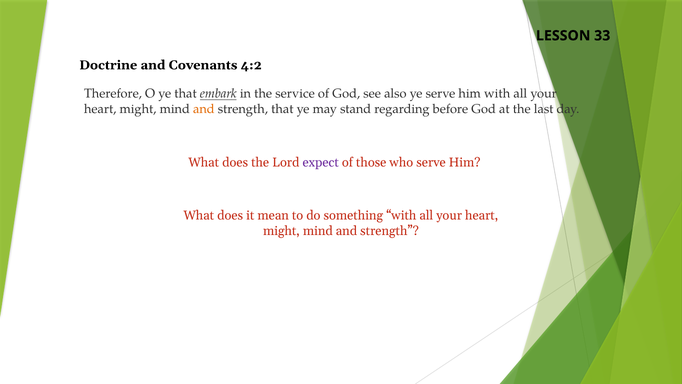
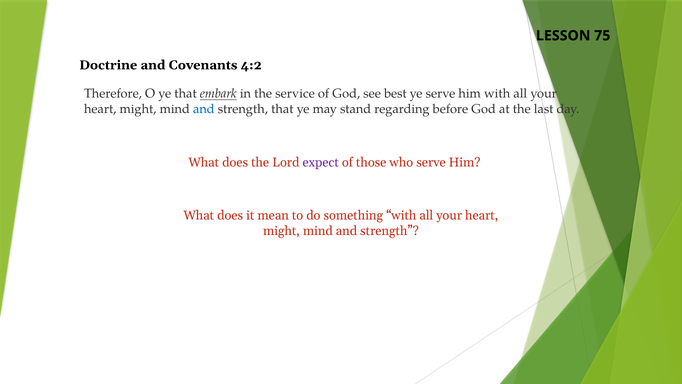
33: 33 -> 75
also: also -> best
and at (204, 109) colour: orange -> blue
